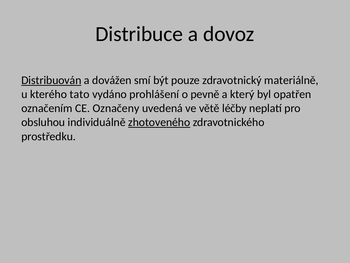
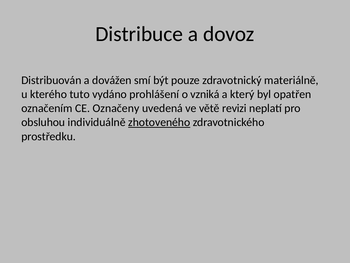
Distribuován underline: present -> none
tato: tato -> tuto
pevně: pevně -> vzniká
léčby: léčby -> revizi
